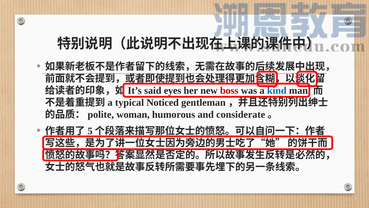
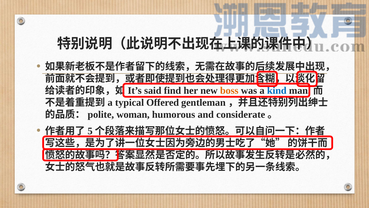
eyes: eyes -> find
boss colour: red -> orange
Noticed: Noticed -> Offered
